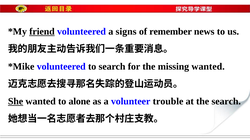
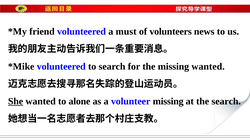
friend underline: present -> none
signs: signs -> must
remember: remember -> volunteers
volunteer trouble: trouble -> missing
